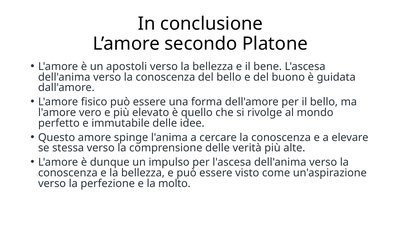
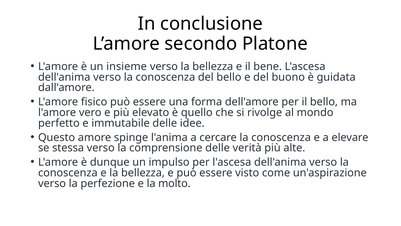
apostoli: apostoli -> insieme
